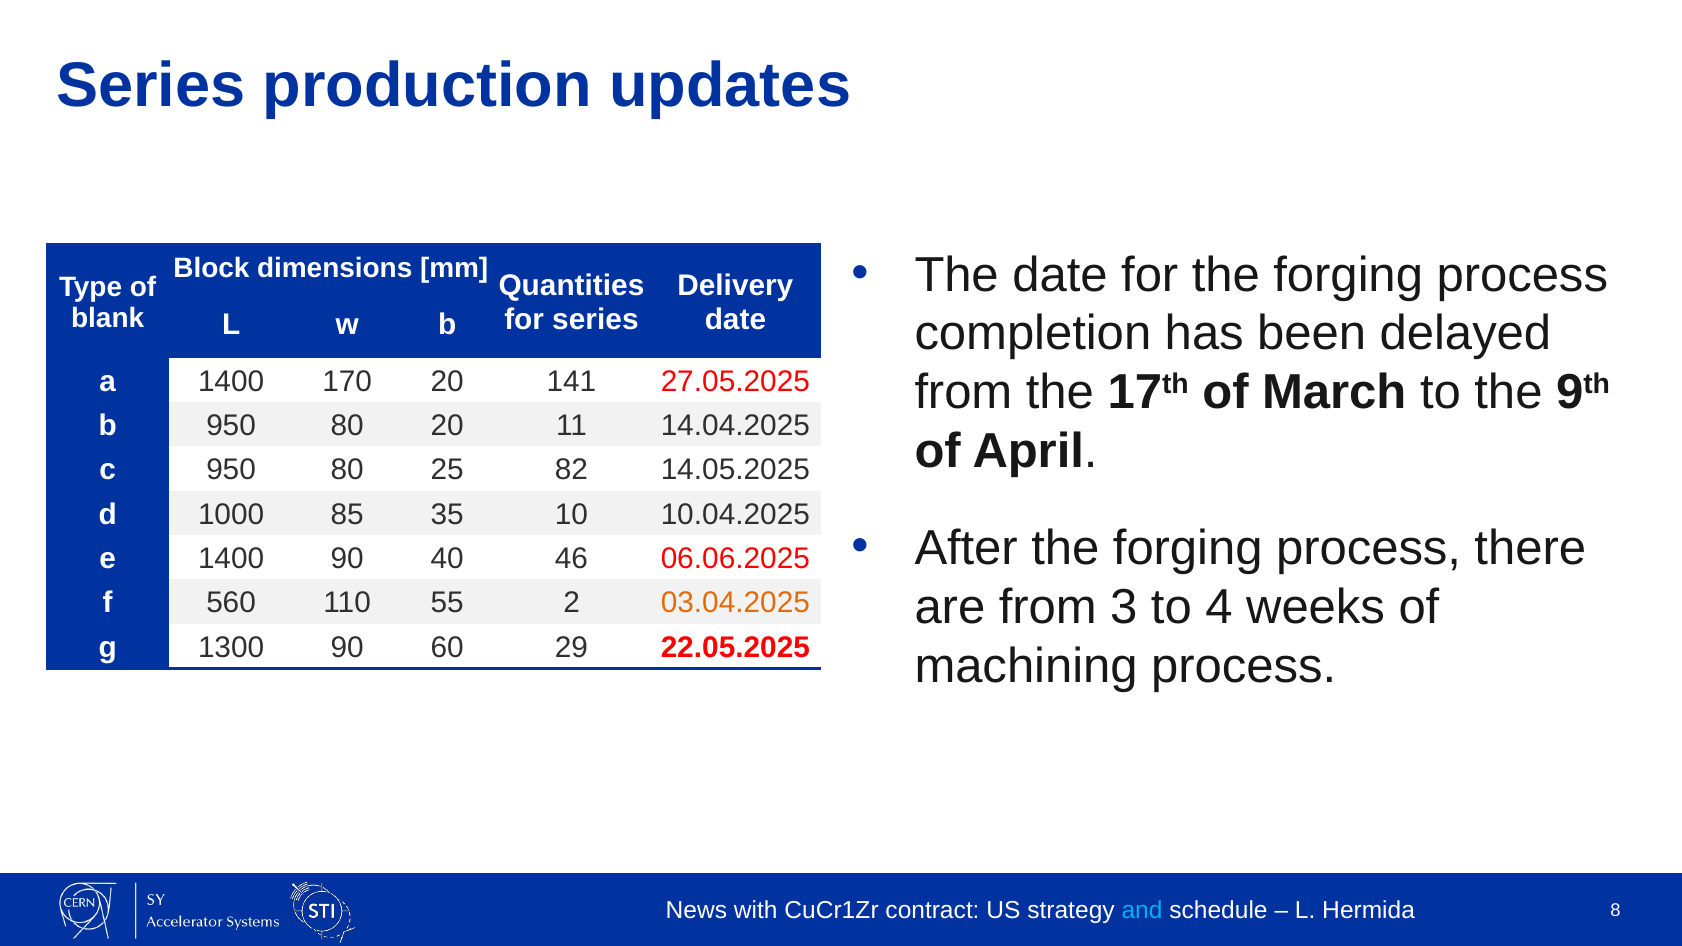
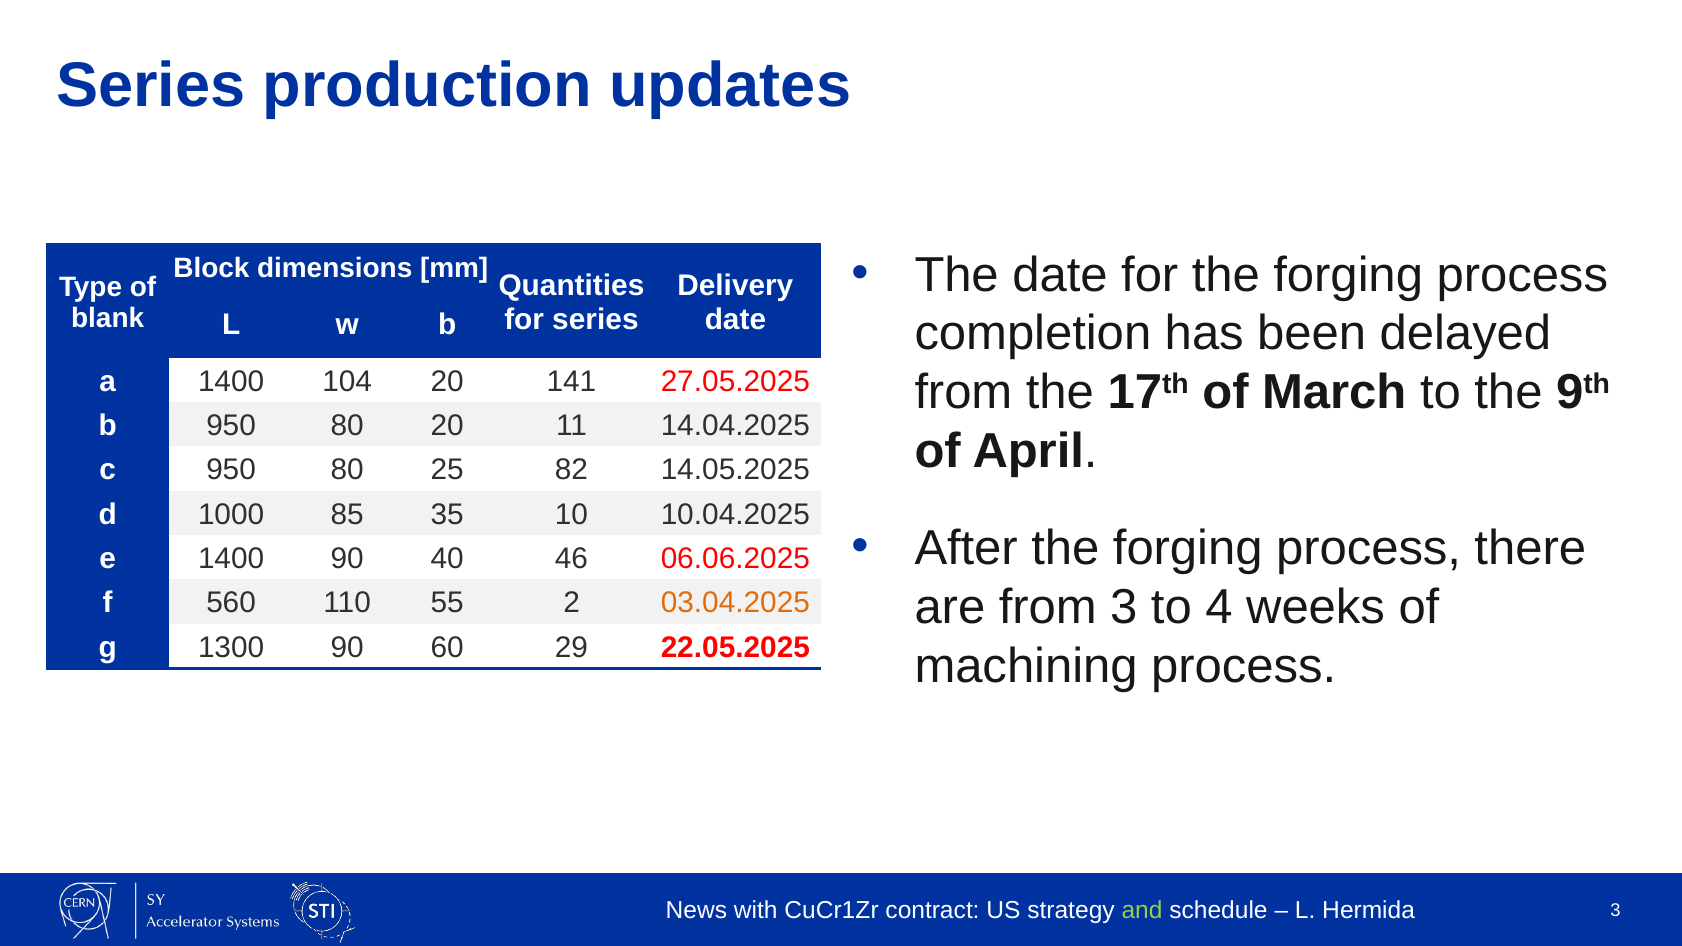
170: 170 -> 104
and colour: light blue -> light green
Hermida 8: 8 -> 3
